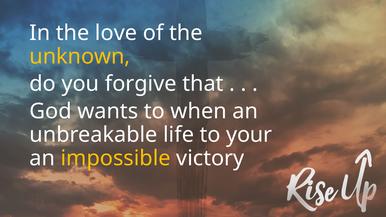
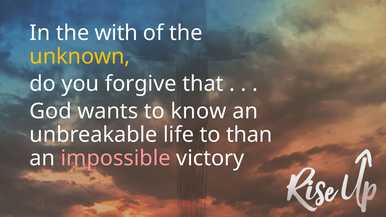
love: love -> with
when: when -> know
your: your -> than
impossible colour: yellow -> pink
